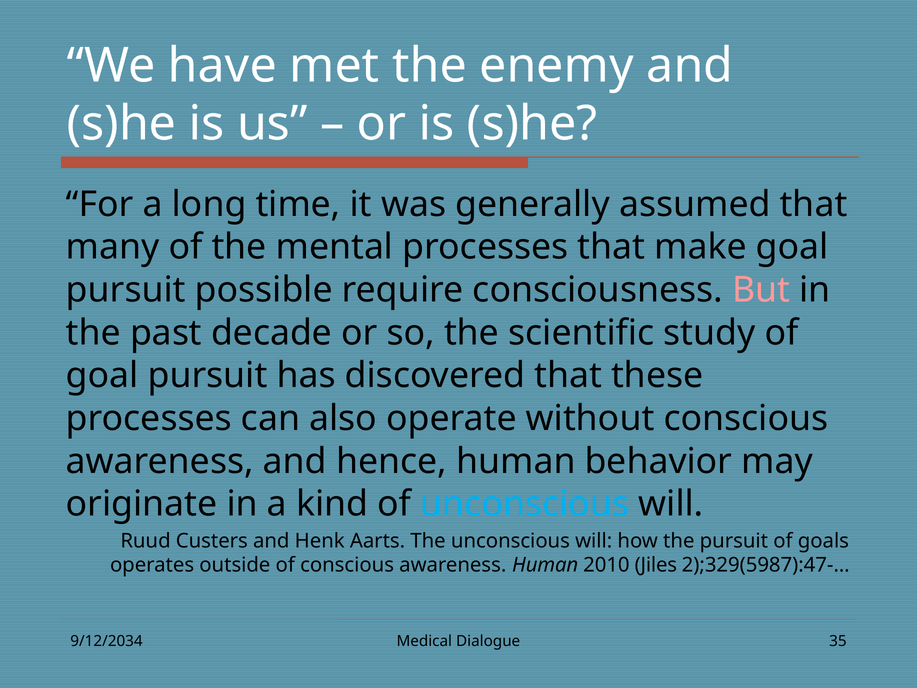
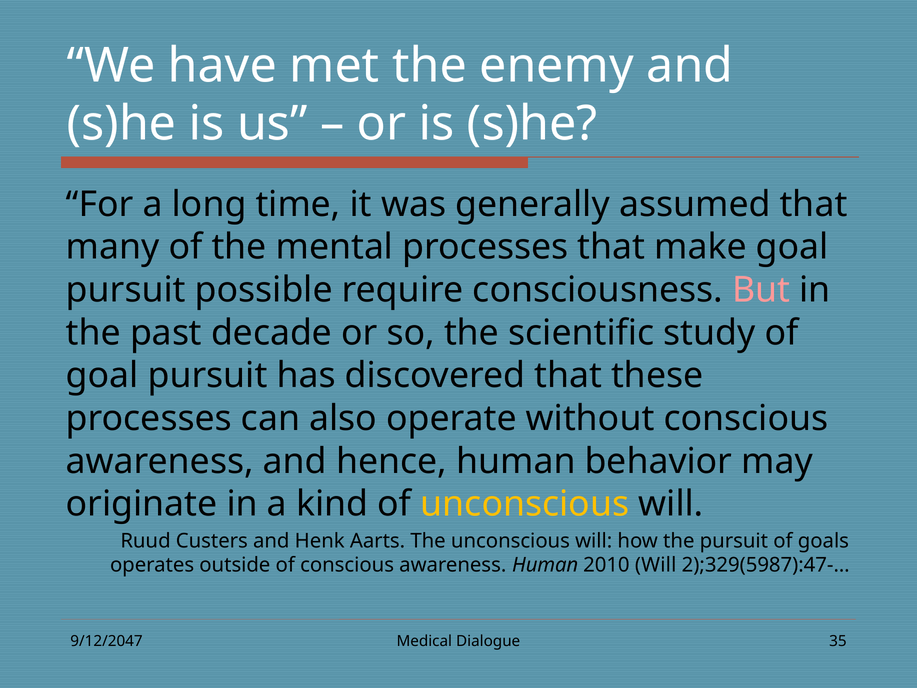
unconscious at (525, 504) colour: light blue -> yellow
2010 Jiles: Jiles -> Will
9/12/2034: 9/12/2034 -> 9/12/2047
